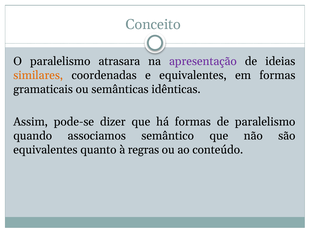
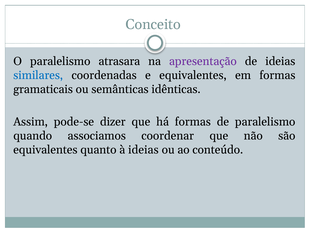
similares colour: orange -> blue
semântico: semântico -> coordenar
à regras: regras -> ideias
